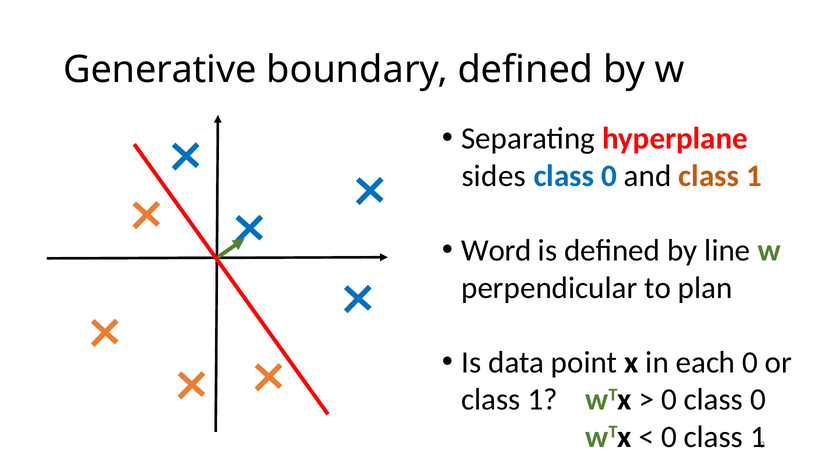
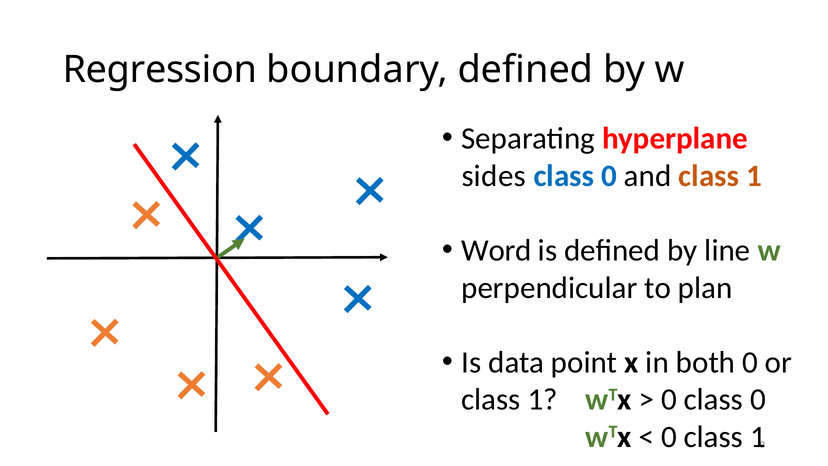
Generative: Generative -> Regression
each: each -> both
